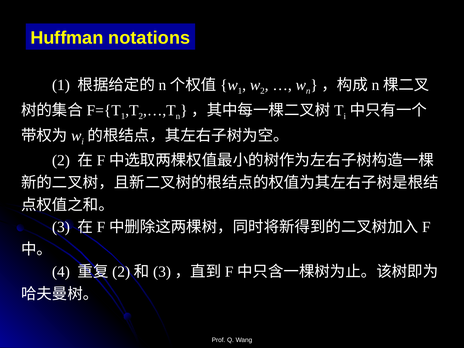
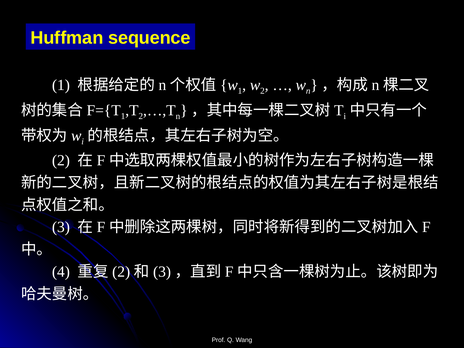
notations: notations -> sequence
